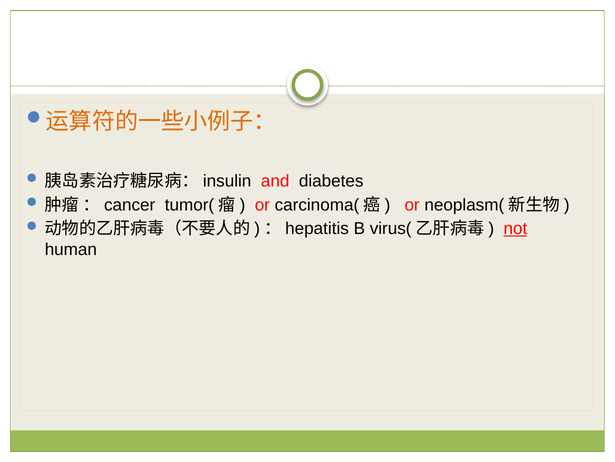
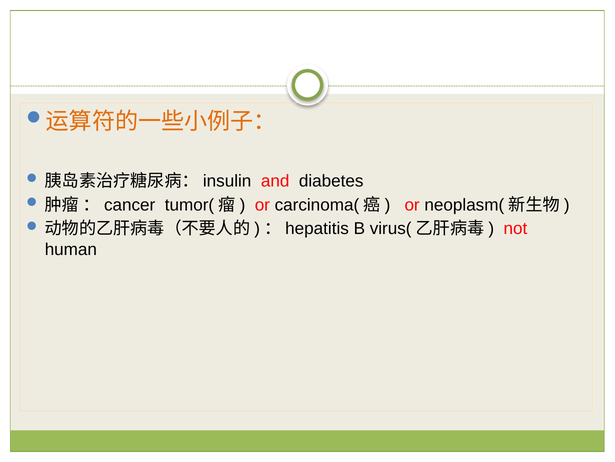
not underline: present -> none
